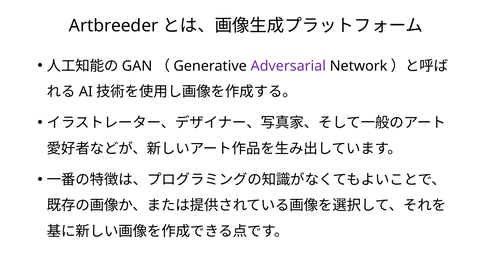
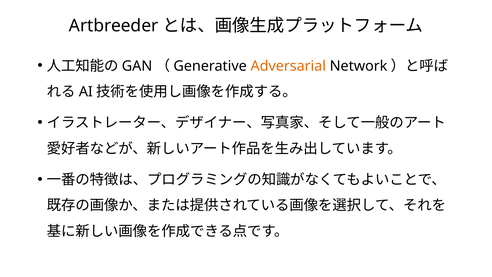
Adversarial colour: purple -> orange
